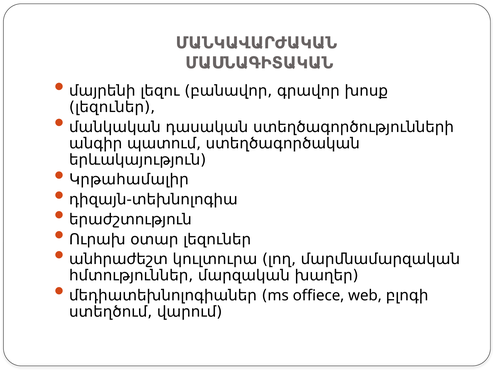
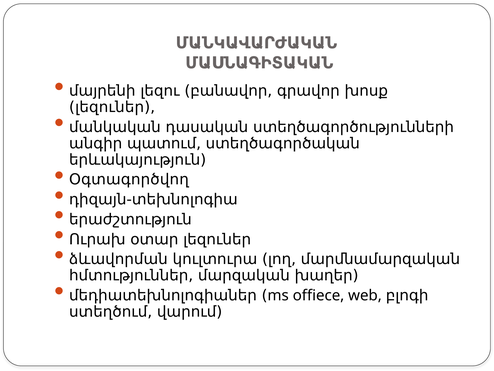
Կրթահամալիր: Կրթահամալիր -> Օգտագործվող
անհրաժեշտ: անհրաժեշտ -> ձևավորման
